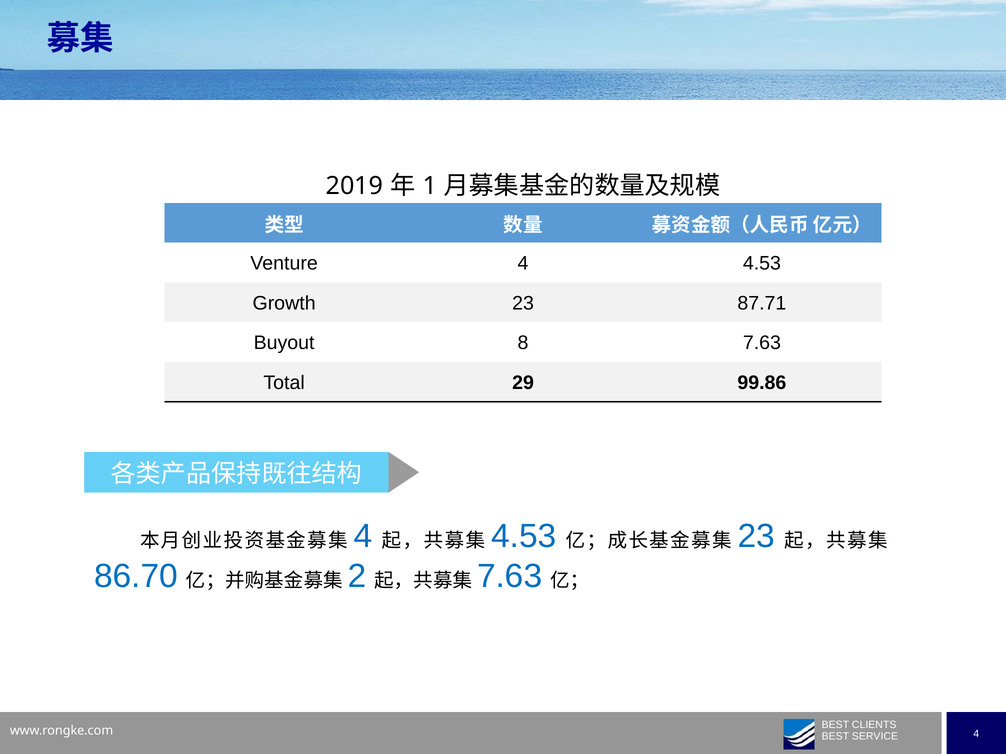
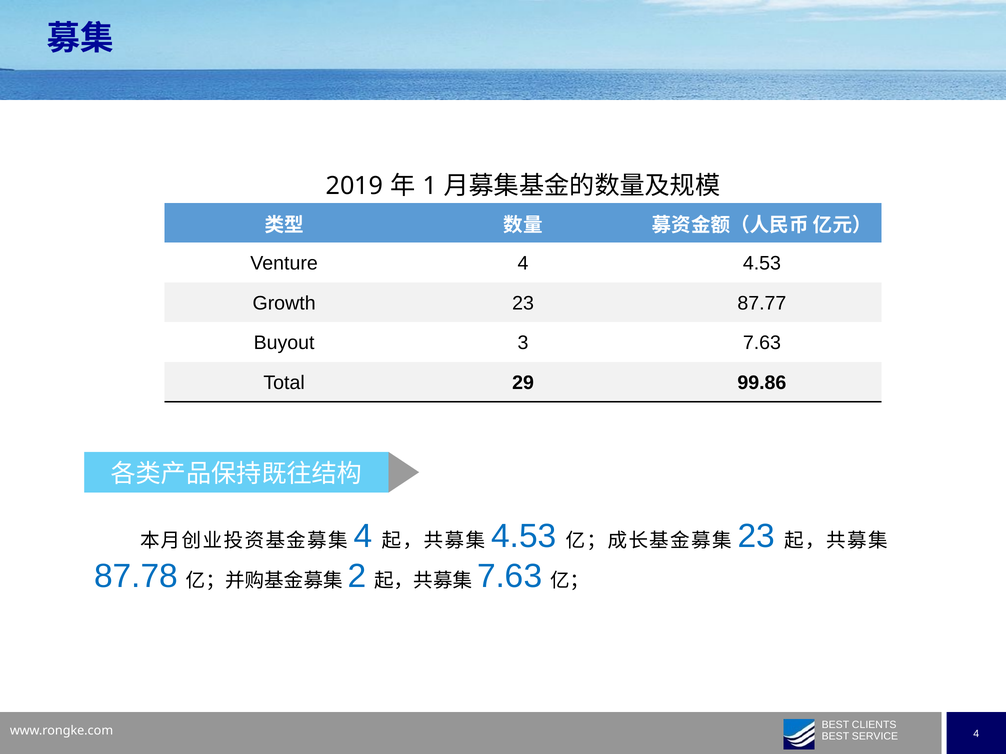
87.71: 87.71 -> 87.77
8: 8 -> 3
86.70: 86.70 -> 87.78
